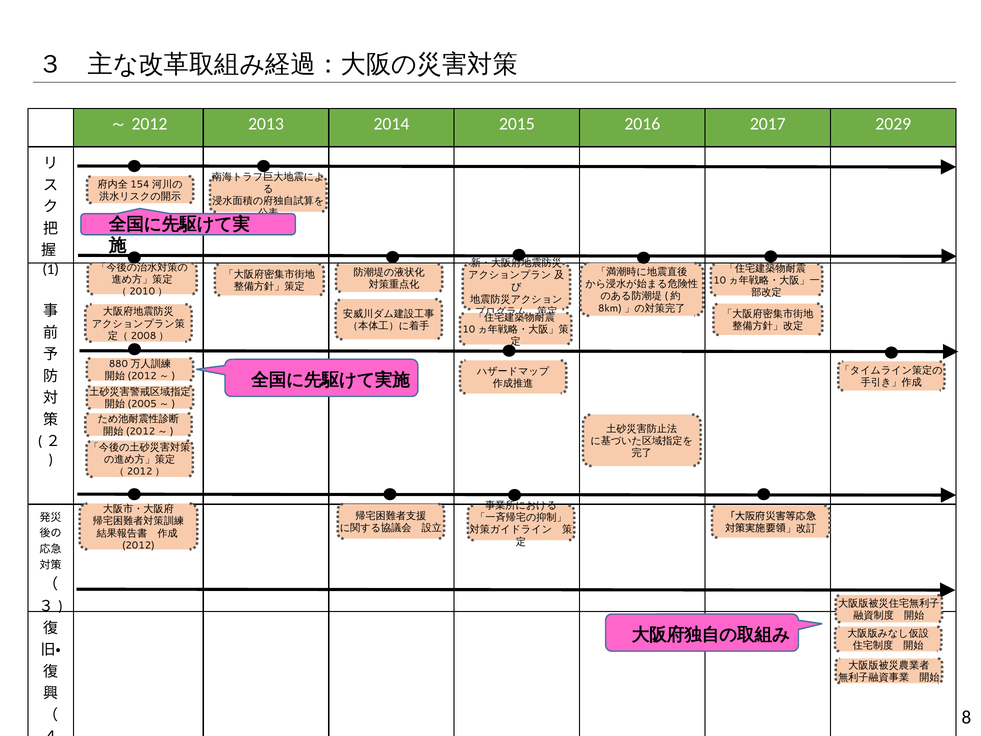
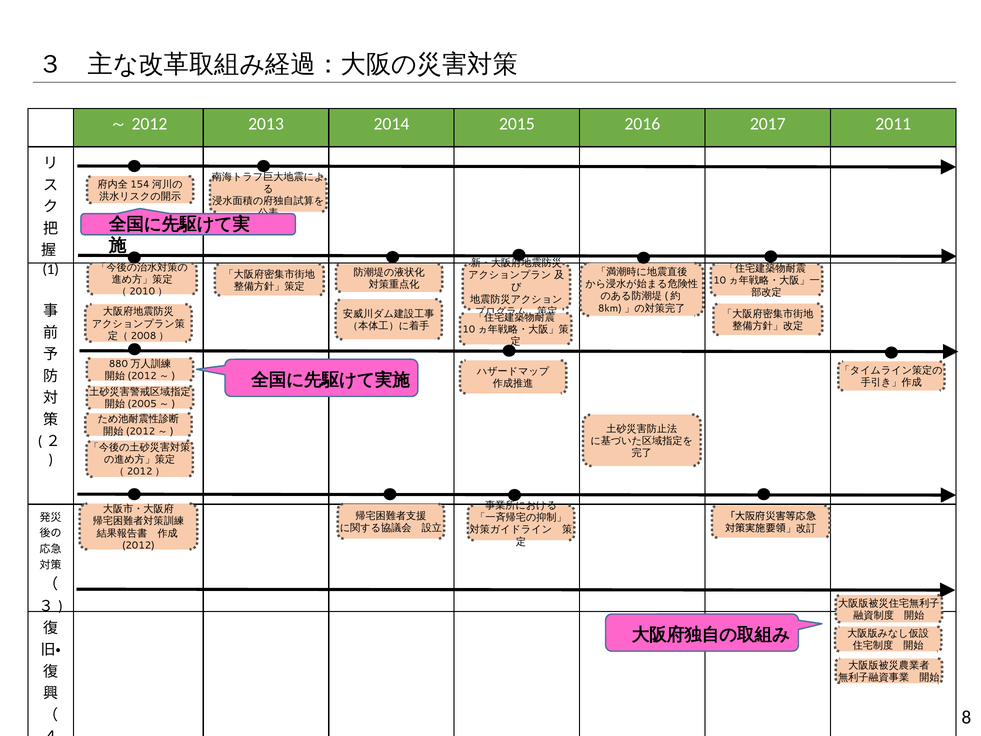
2029: 2029 -> 2011
